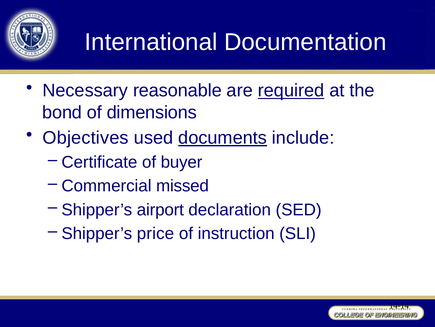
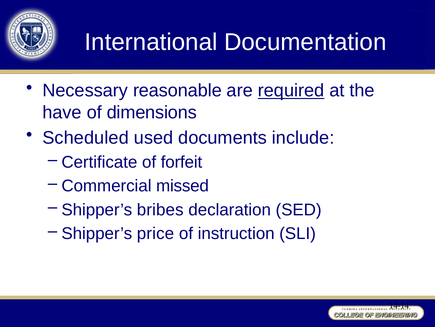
bond: bond -> have
Objectives: Objectives -> Scheduled
documents underline: present -> none
buyer: buyer -> forfeit
airport: airport -> bribes
